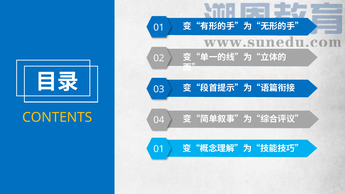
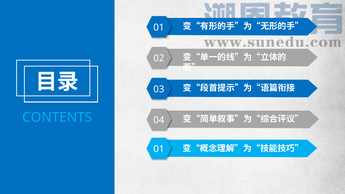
CONTENTS colour: yellow -> light blue
